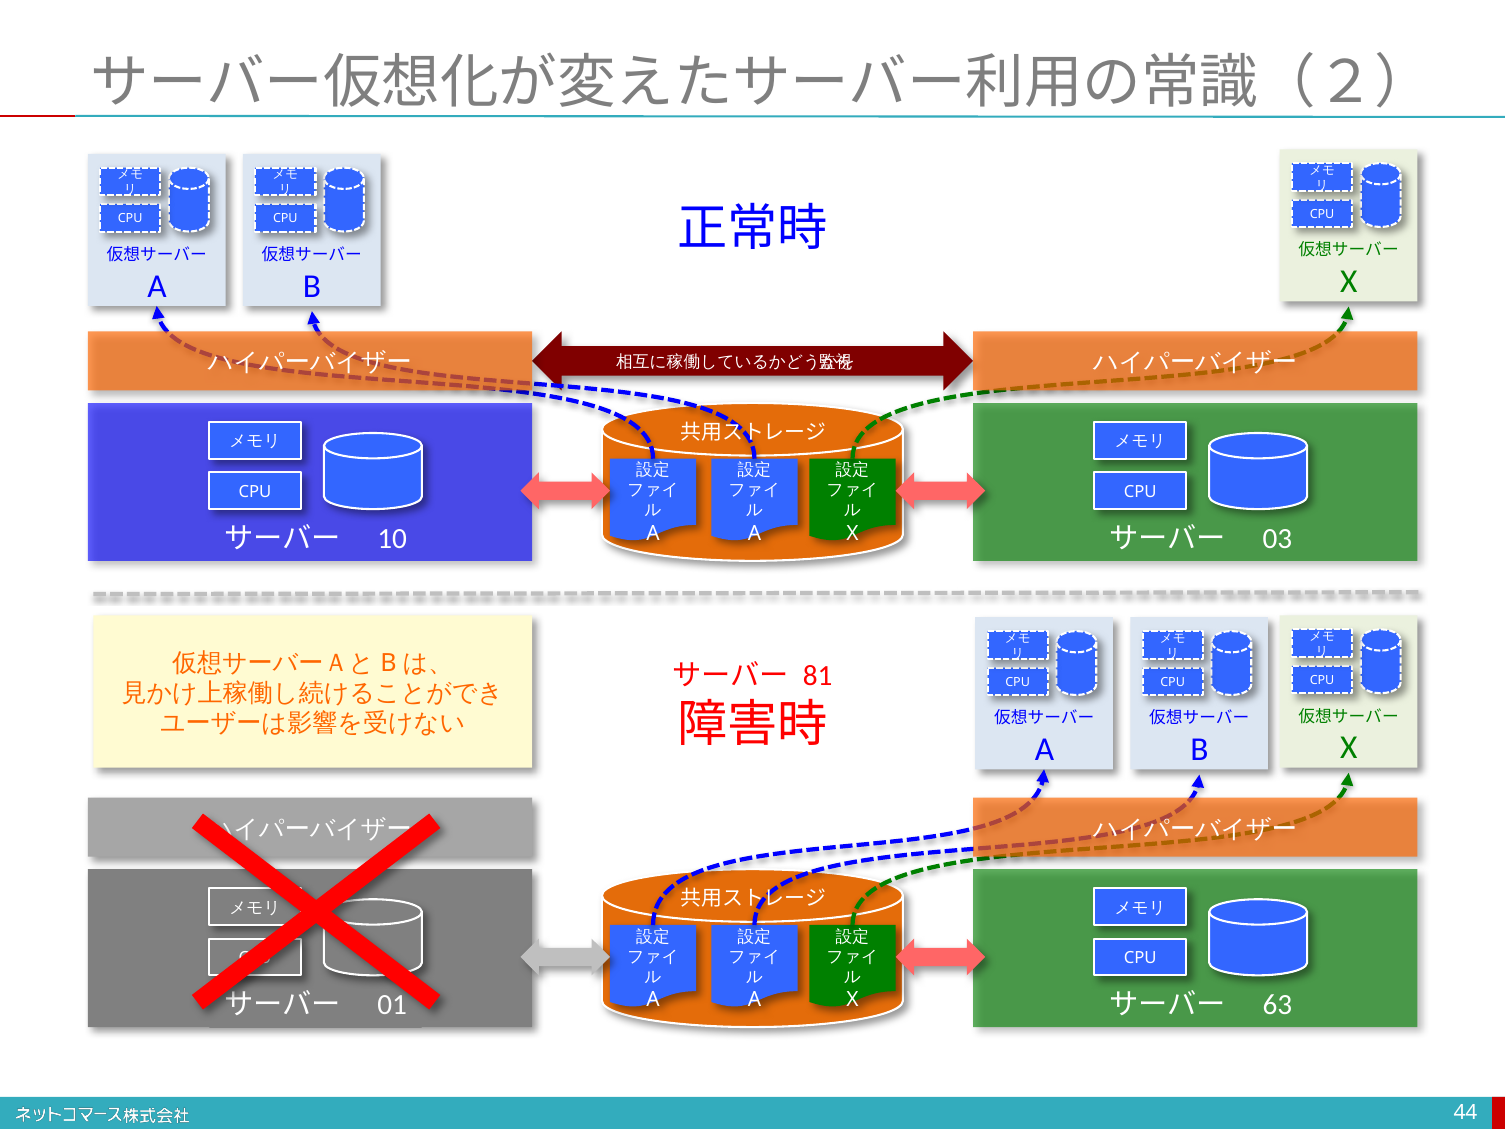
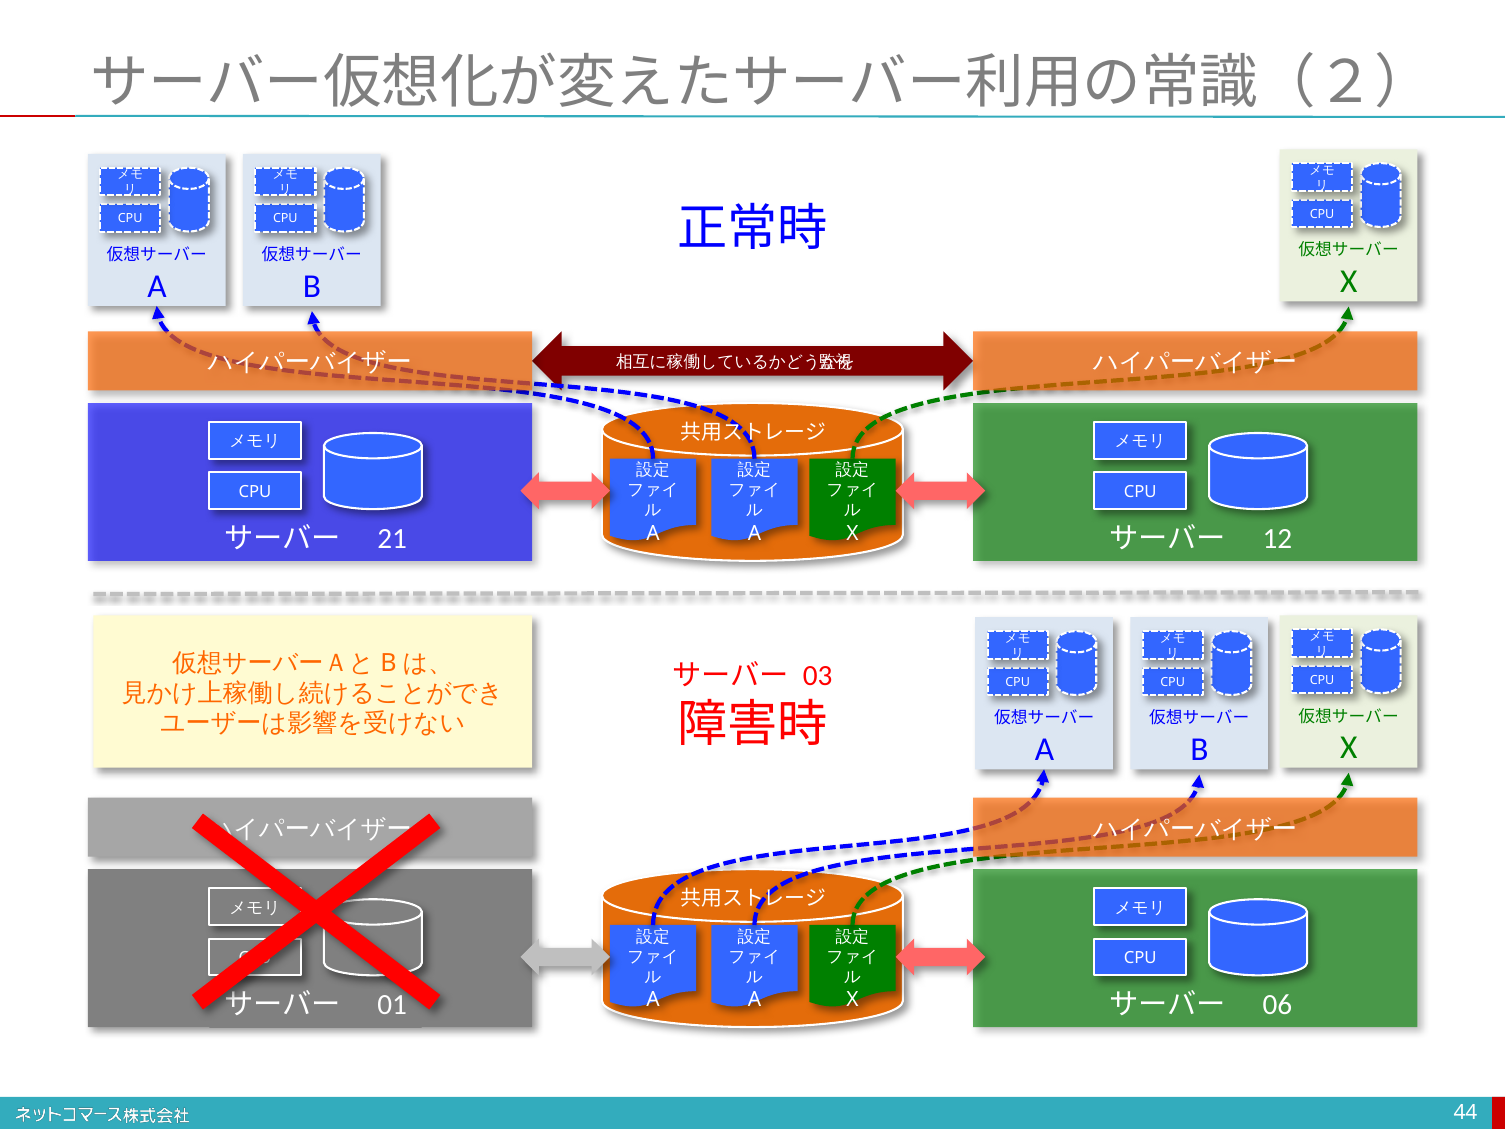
10: 10 -> 21
03: 03 -> 12
81: 81 -> 03
63: 63 -> 06
